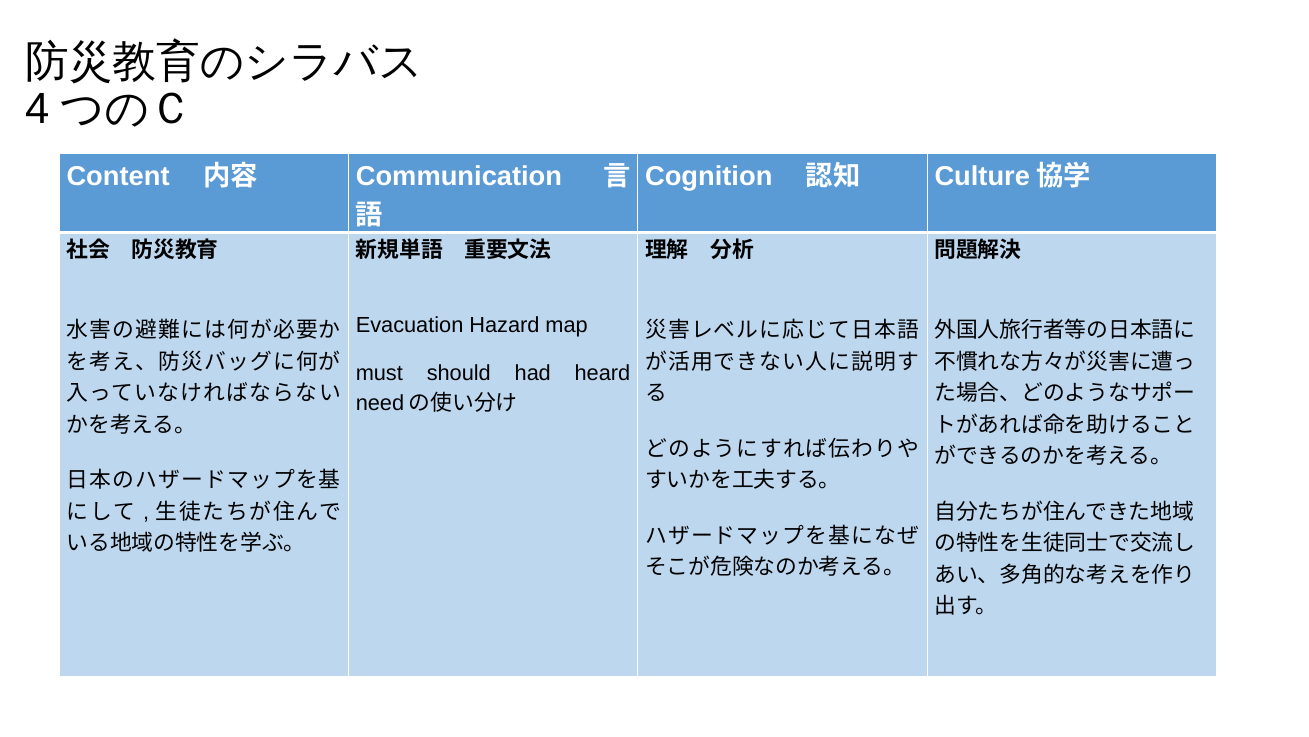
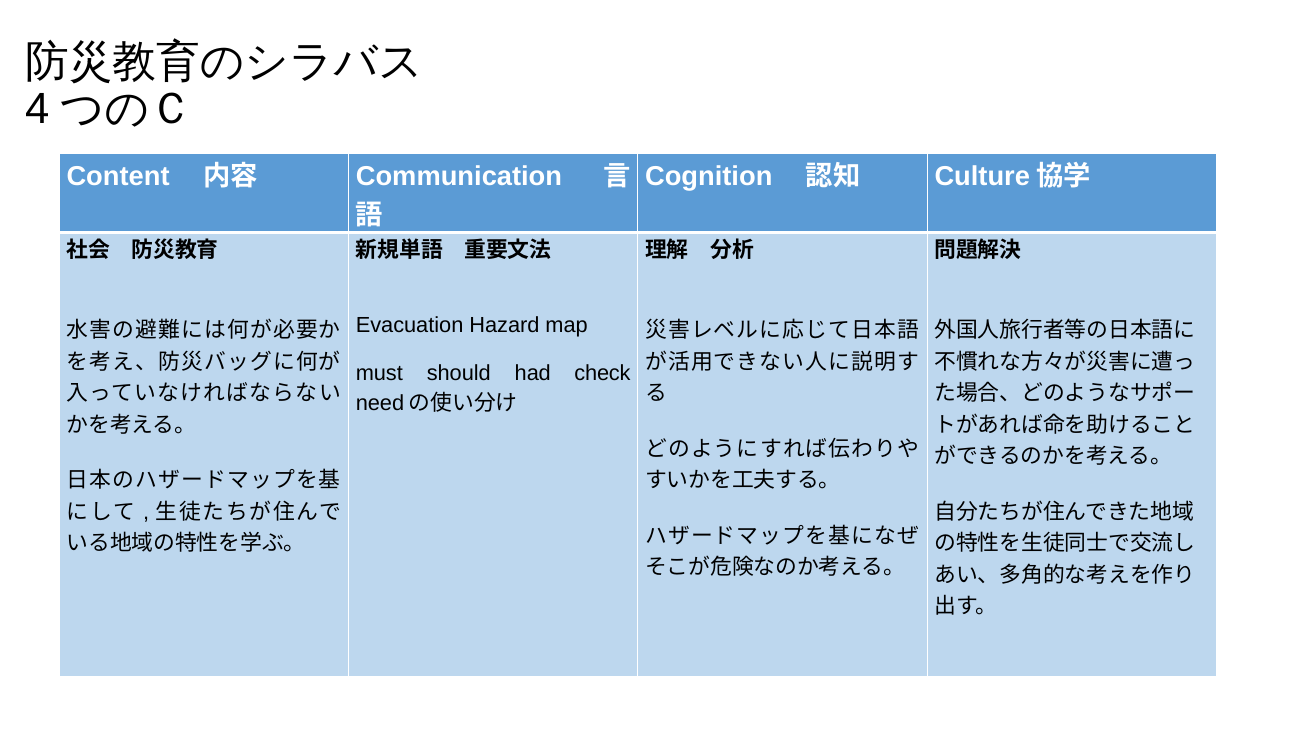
heard: heard -> check
